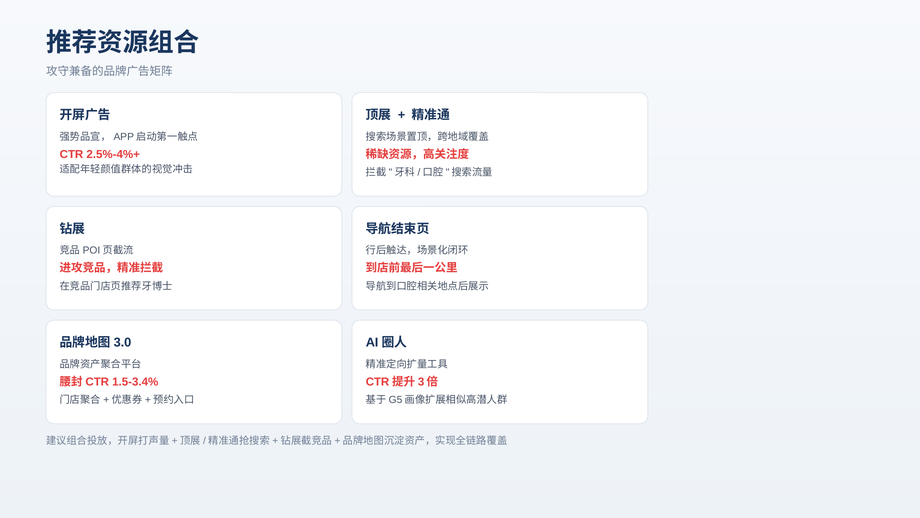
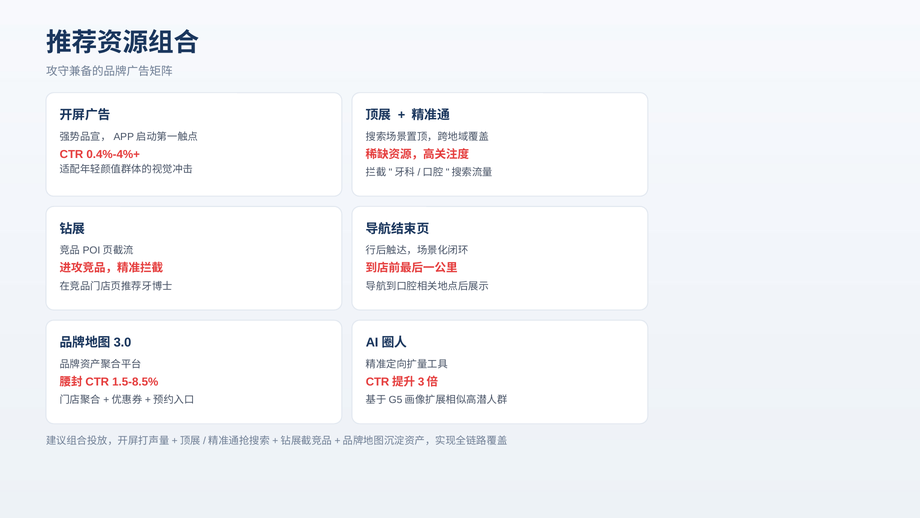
2.5%-4%+: 2.5%-4%+ -> 0.4%-4%+
1.5-3.4%: 1.5-3.4% -> 1.5-8.5%
